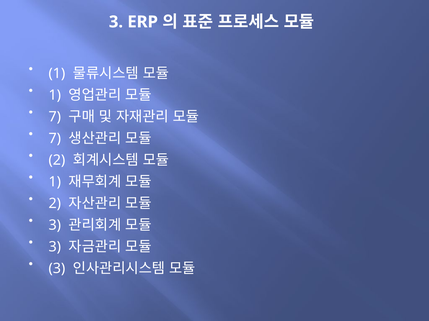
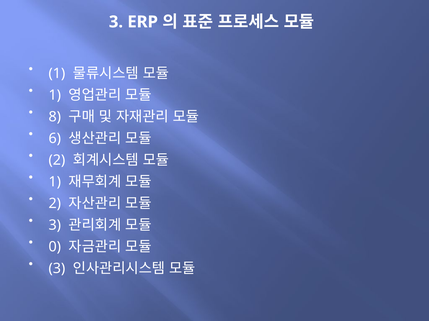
7 at (55, 117): 7 -> 8
7 at (55, 139): 7 -> 6
3 at (55, 247): 3 -> 0
